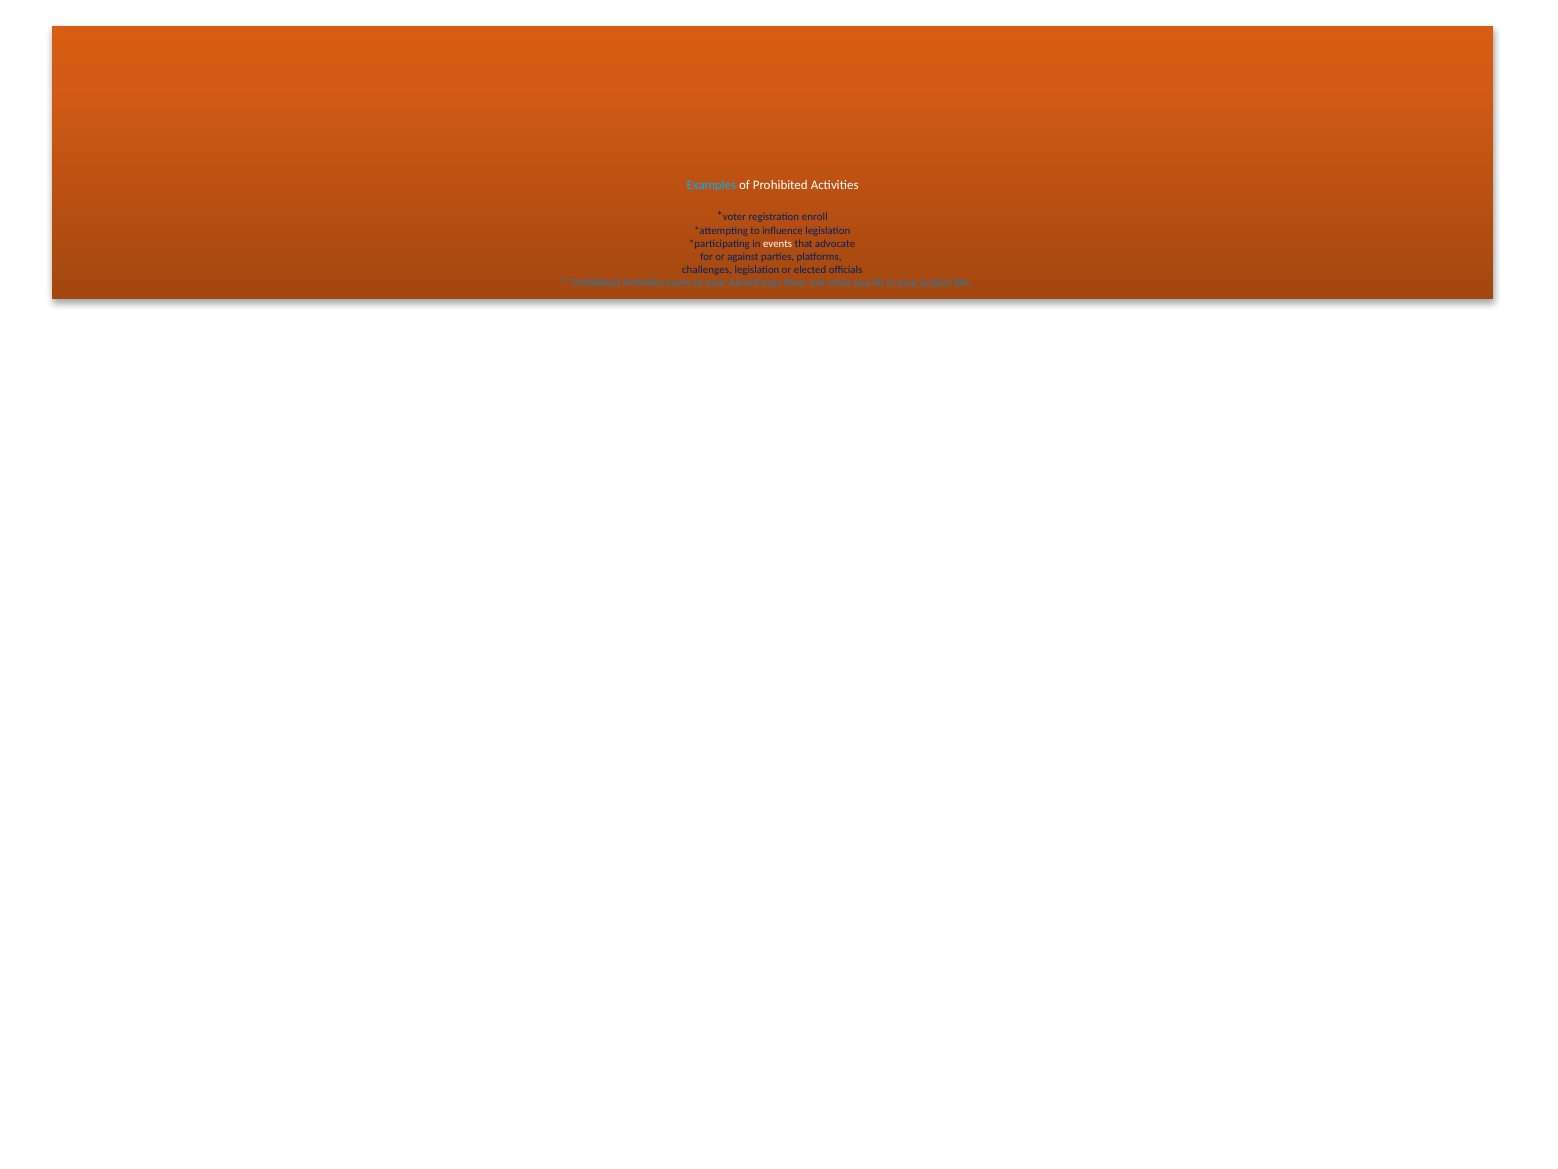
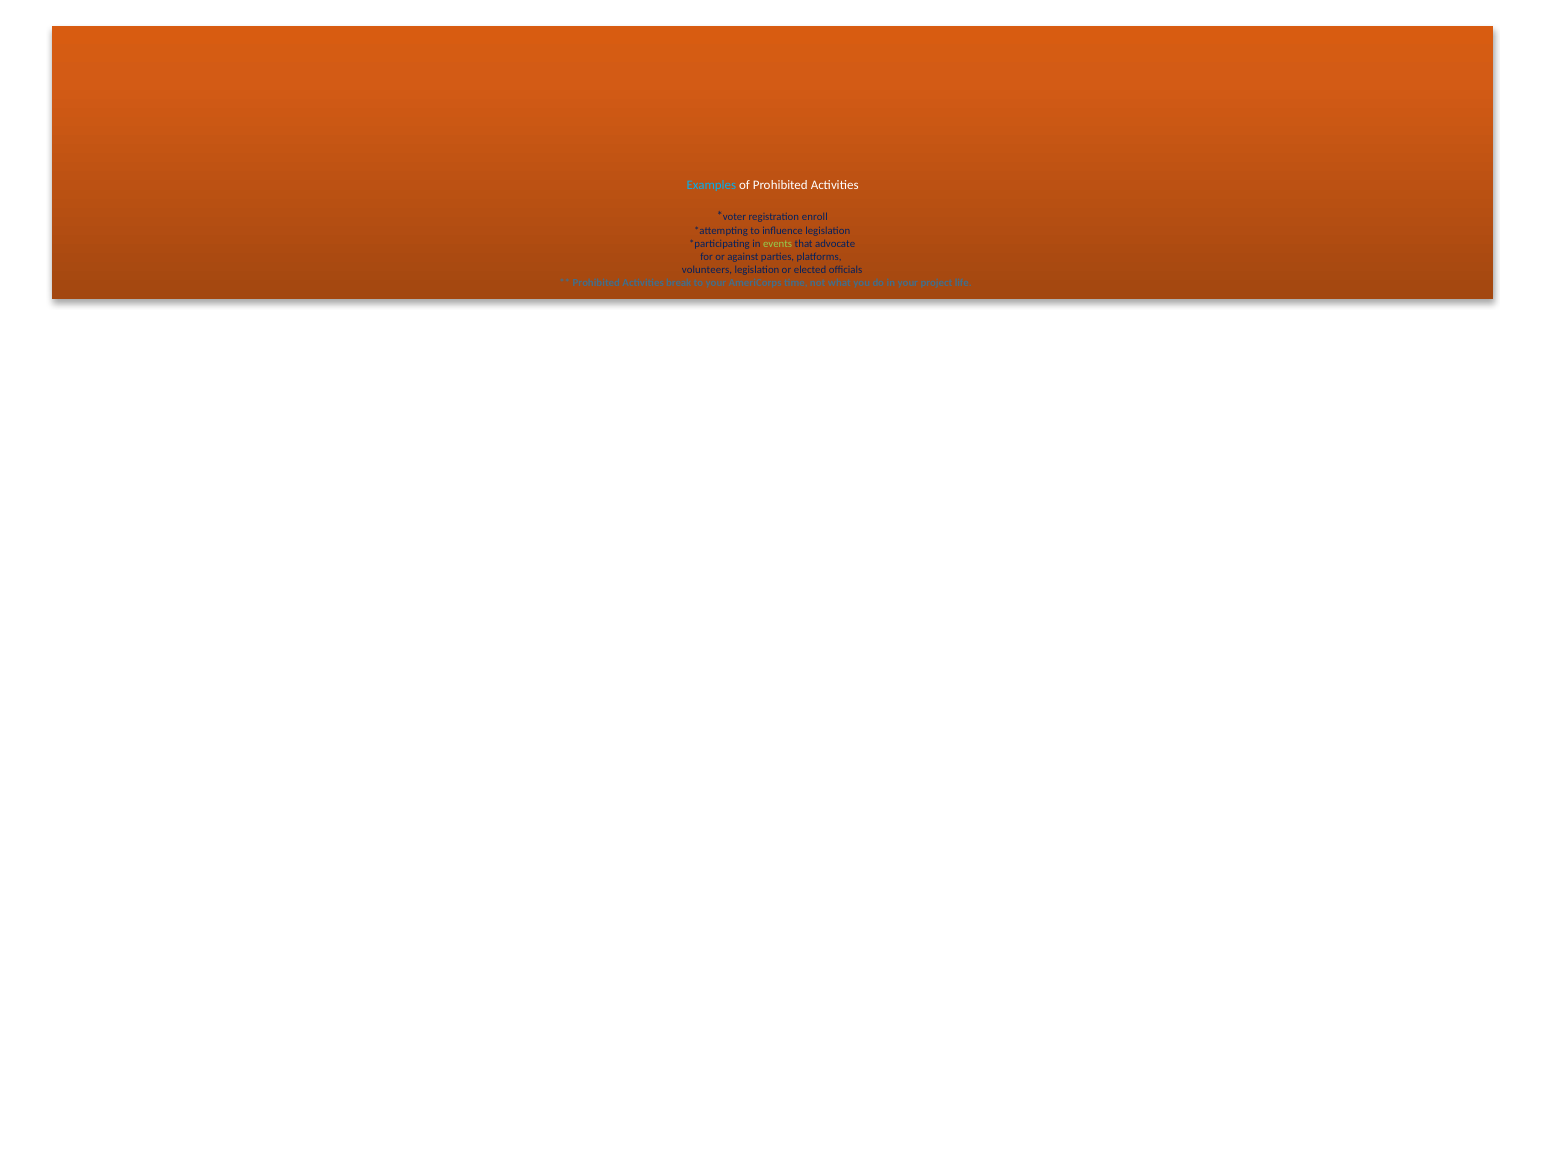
events colour: white -> light green
challenges: challenges -> volunteers
every: every -> break
